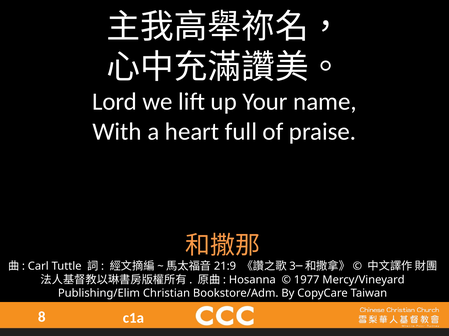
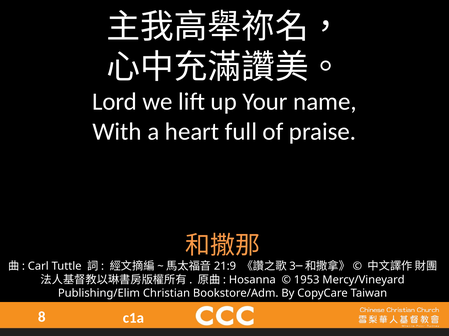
1977: 1977 -> 1953
